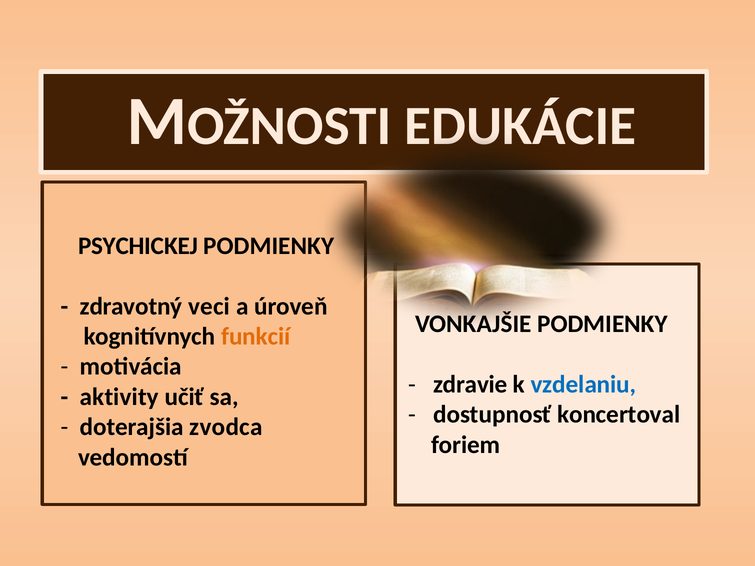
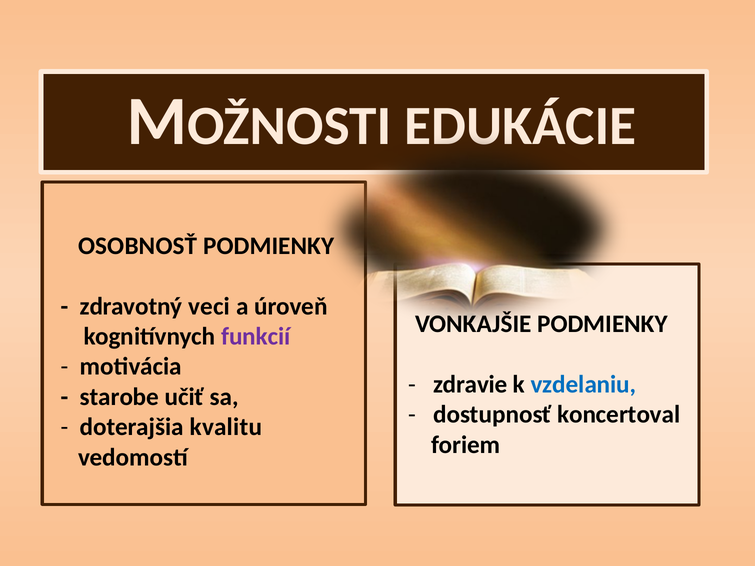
PSYCHICKEJ: PSYCHICKEJ -> OSOBNOSŤ
funkcií colour: orange -> purple
aktivity: aktivity -> starobe
zvodca: zvodca -> kvalitu
